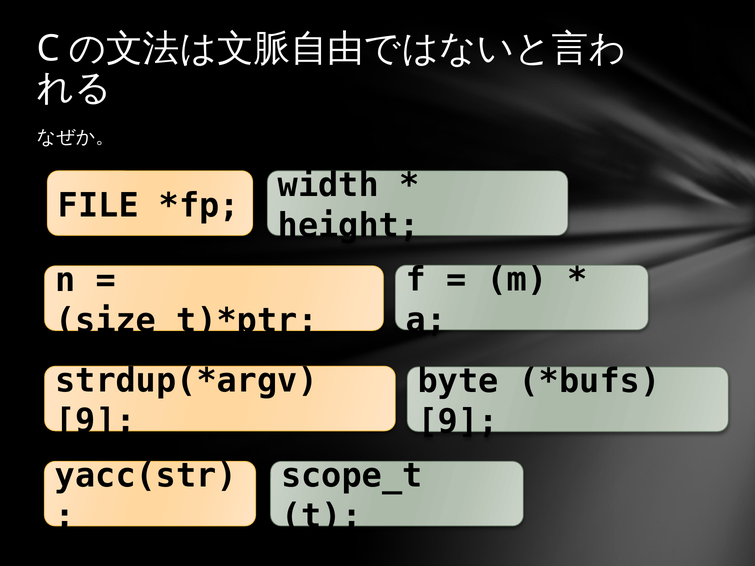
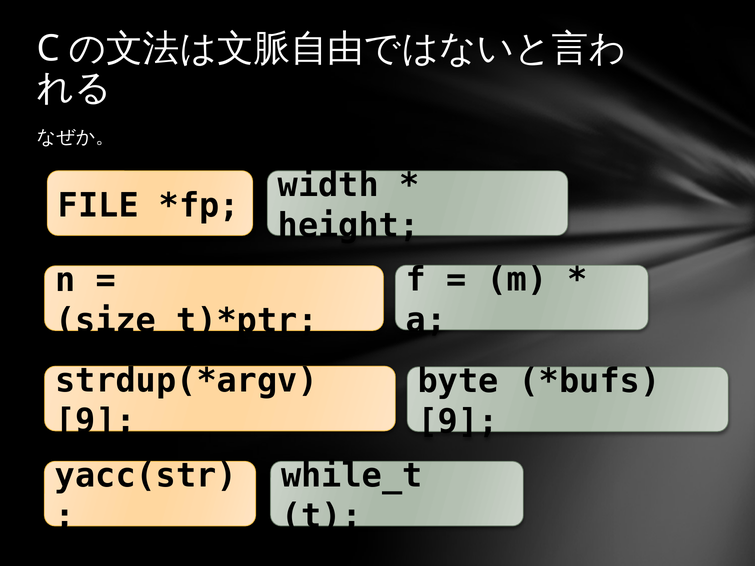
scope_t: scope_t -> while_t
